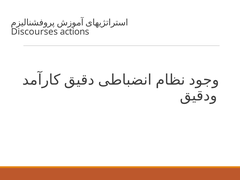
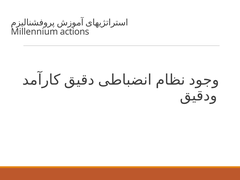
Discourses: Discourses -> Millennium
